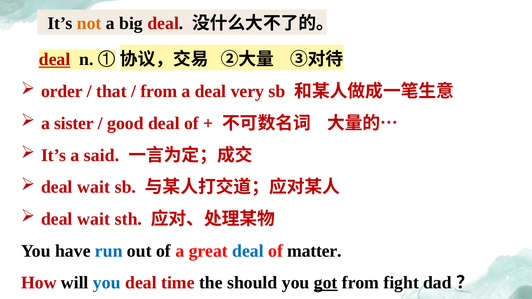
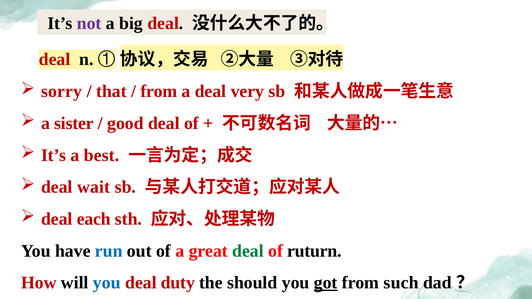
not colour: orange -> purple
deal at (55, 60) underline: present -> none
order: order -> sorry
said: said -> best
wait at (94, 219): wait -> each
deal at (248, 251) colour: blue -> green
matter: matter -> ruturn
time: time -> duty
fight: fight -> such
